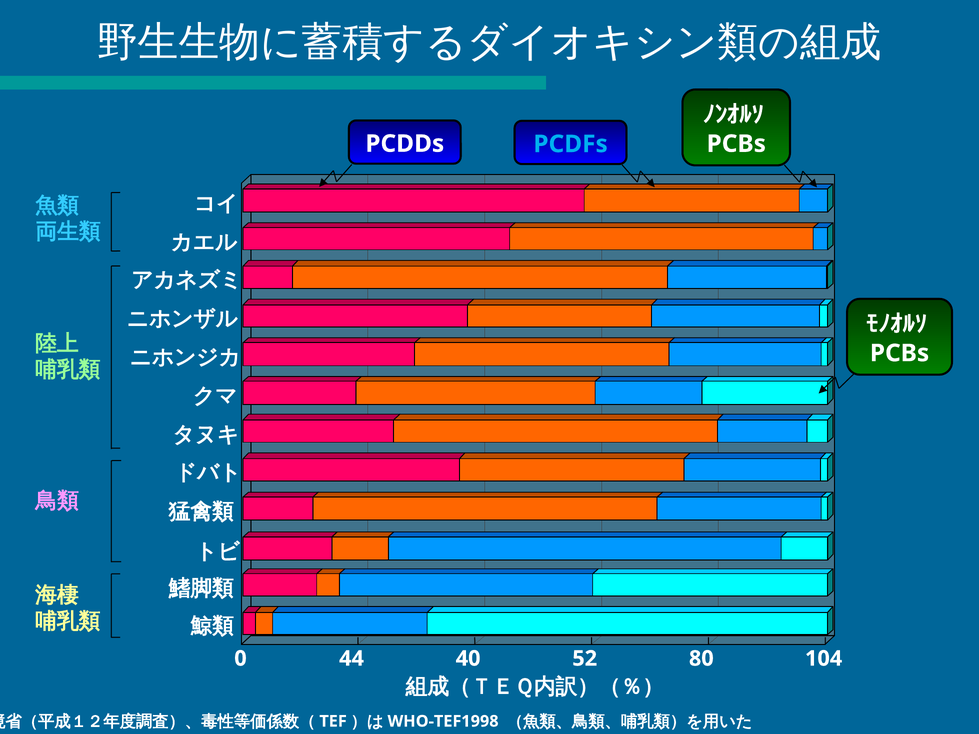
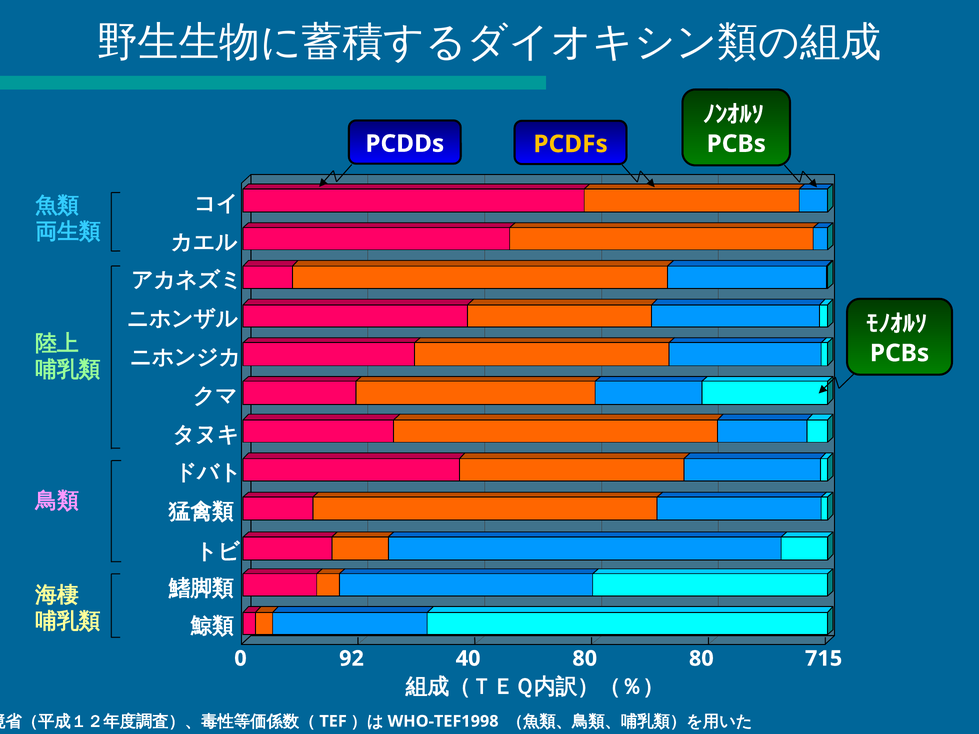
PCDFs colour: light blue -> yellow
44: 44 -> 92
40 52: 52 -> 80
104: 104 -> 715
